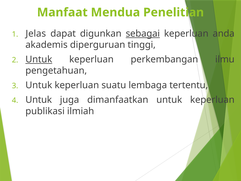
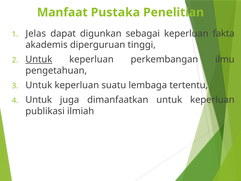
Mendua: Mendua -> Pustaka
sebagai underline: present -> none
anda: anda -> fakta
